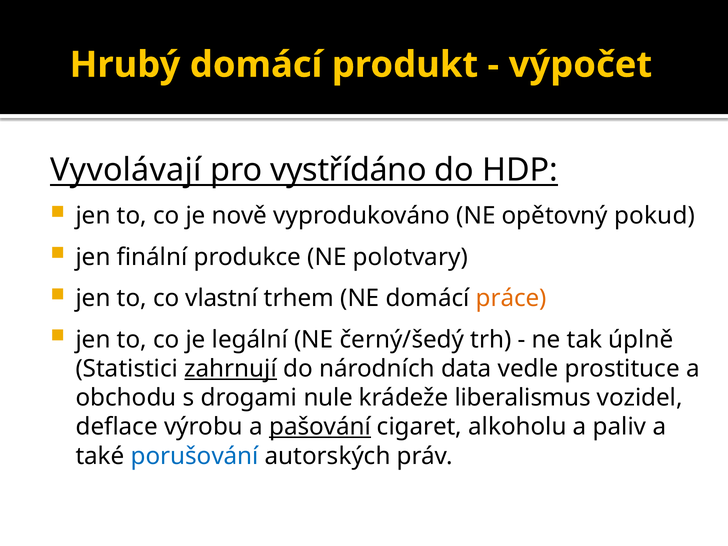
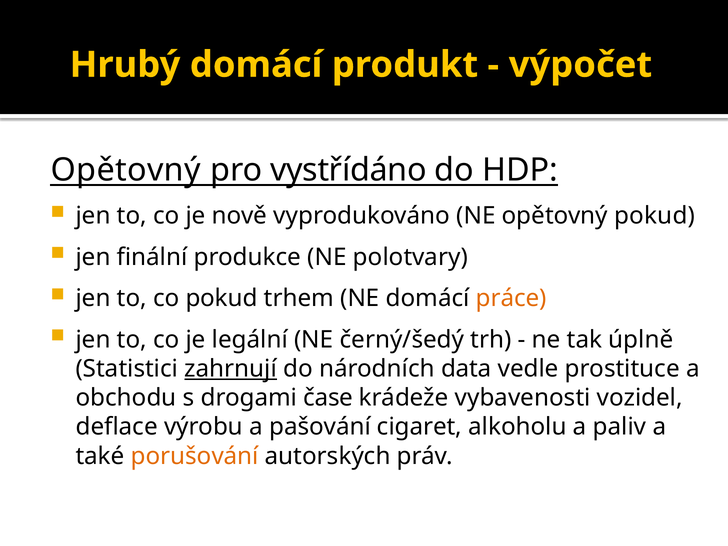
Vyvolávají at (126, 170): Vyvolávají -> Opětovný
co vlastní: vlastní -> pokud
nule: nule -> čase
liberalismus: liberalismus -> vybavenosti
pašování underline: present -> none
porušování colour: blue -> orange
